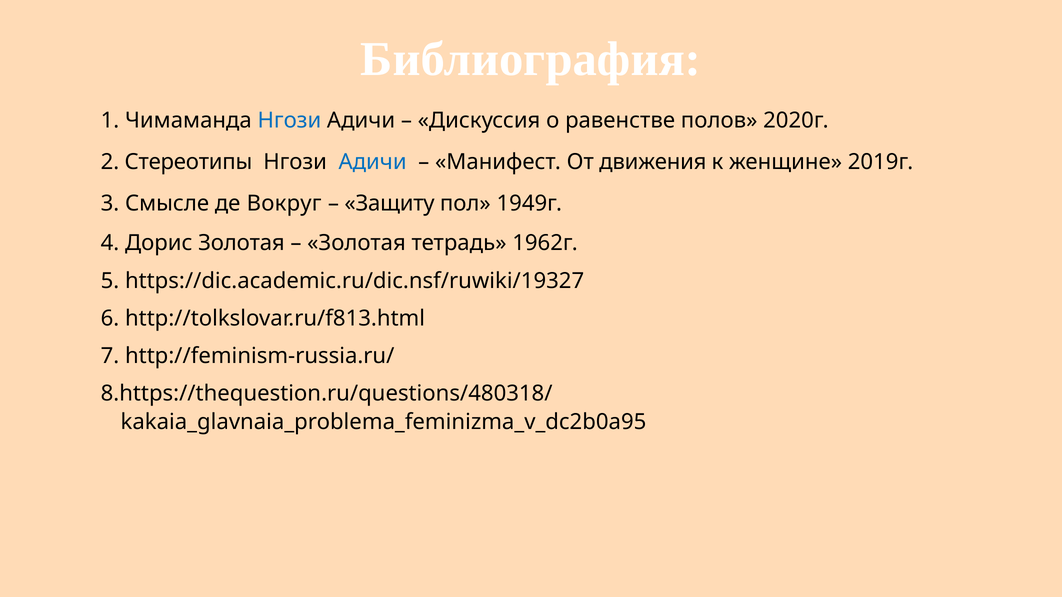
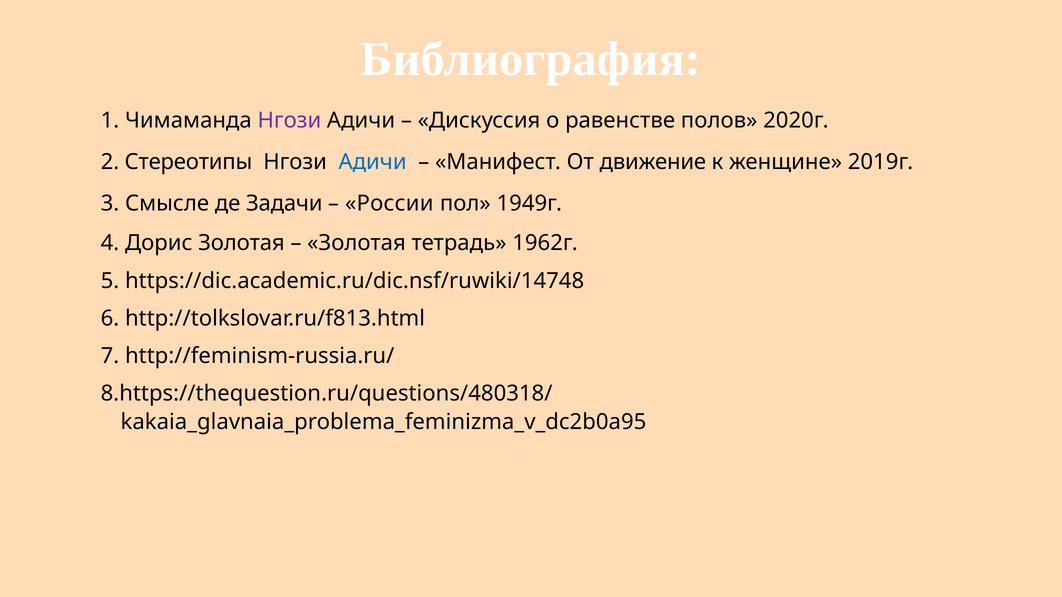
Нгози at (289, 120) colour: blue -> purple
движения: движения -> движение
Вокруг: Вокруг -> Задачи
Защиту: Защиту -> России
https://dic.academic.ru/dic.nsf/ruwiki/19327: https://dic.academic.ru/dic.nsf/ruwiki/19327 -> https://dic.academic.ru/dic.nsf/ruwiki/14748
